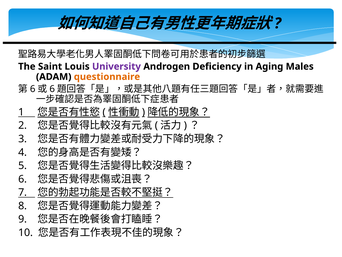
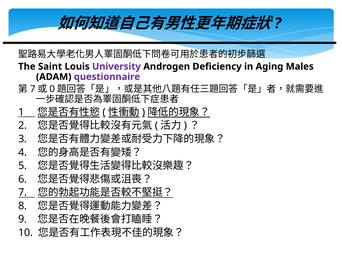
questionnaire colour: orange -> purple
6 at (33, 89): 6 -> 7
6 at (52, 89): 6 -> 0
